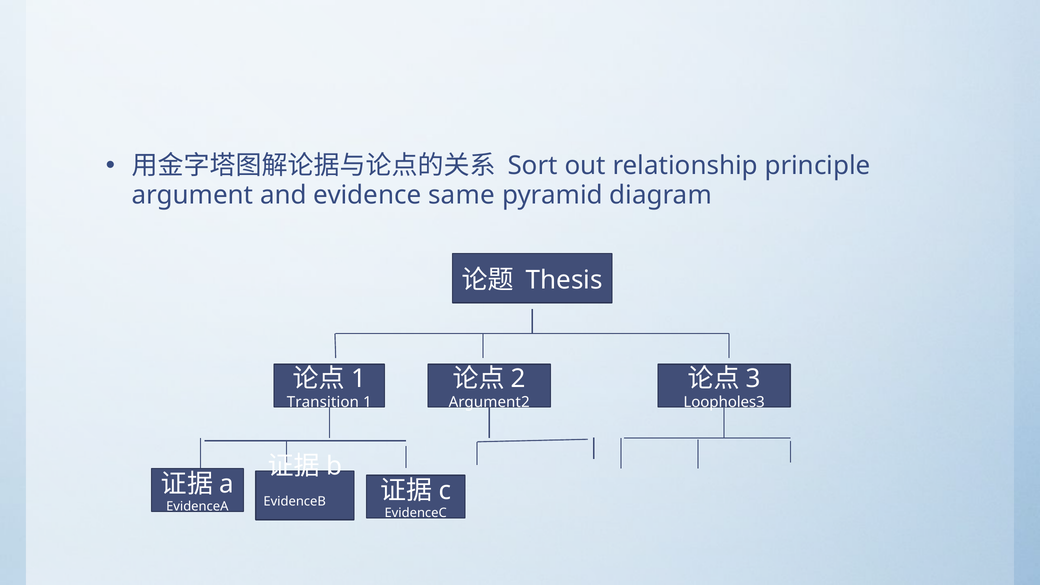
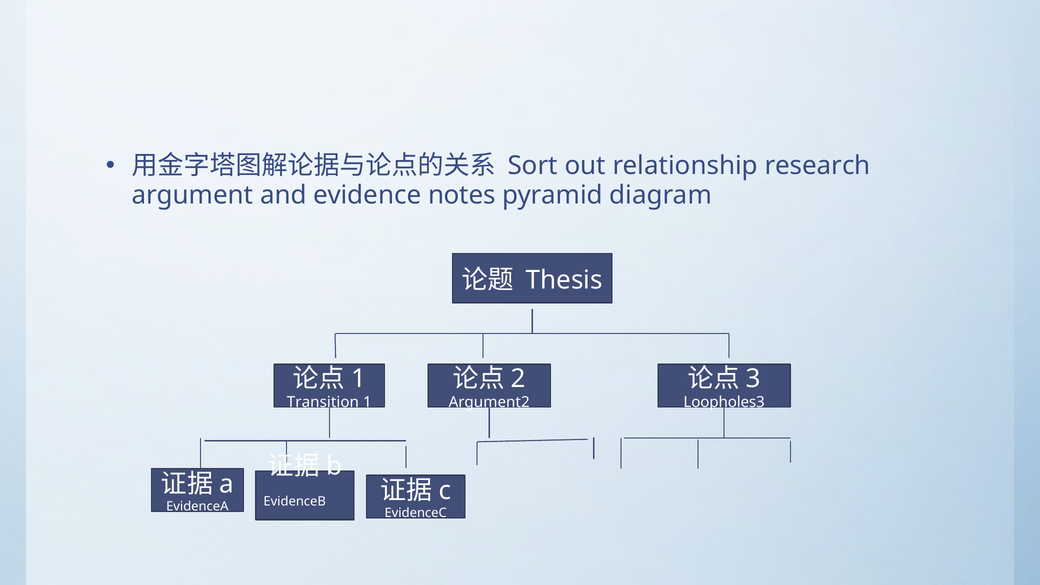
principle: principle -> research
same: same -> notes
